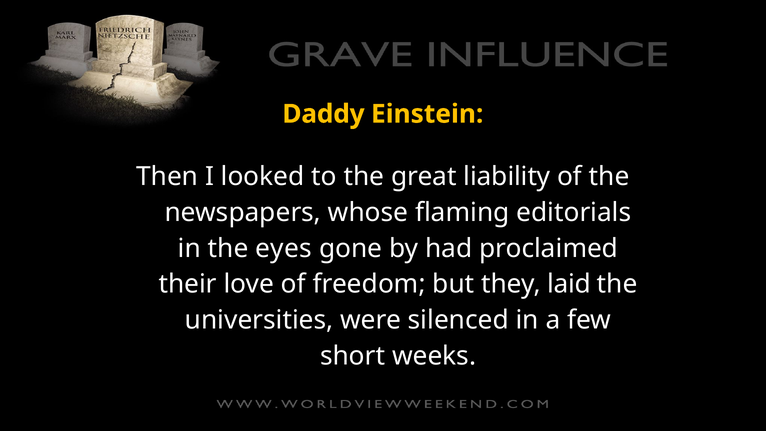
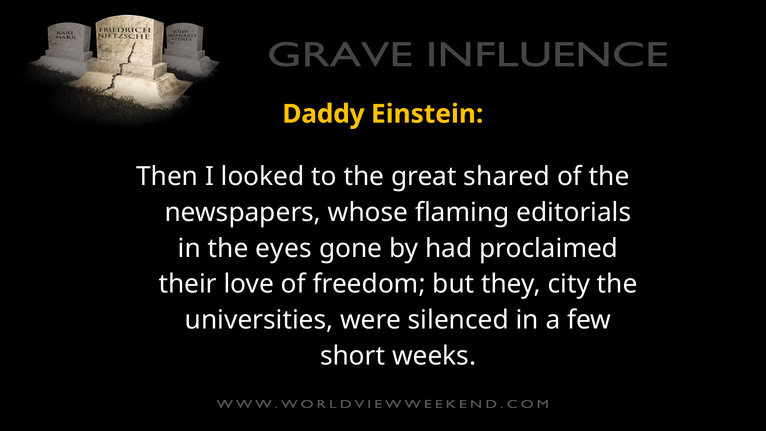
liability: liability -> shared
laid: laid -> city
